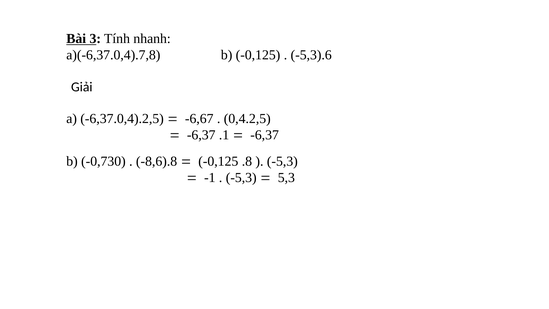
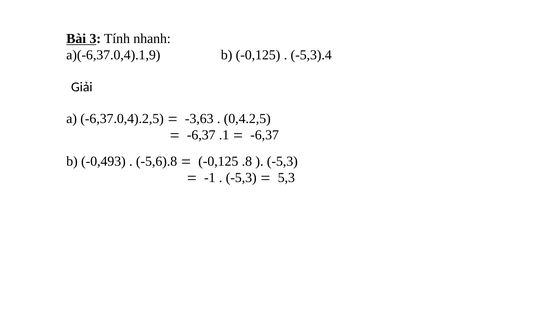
a)(-6,37.0,4).7,8: a)(-6,37.0,4).7,8 -> a)(-6,37.0,4).1,9
-5,3).6: -5,3).6 -> -5,3).4
-6,67: -6,67 -> -3,63
-0,730: -0,730 -> -0,493
-8,6).8: -8,6).8 -> -5,6).8
